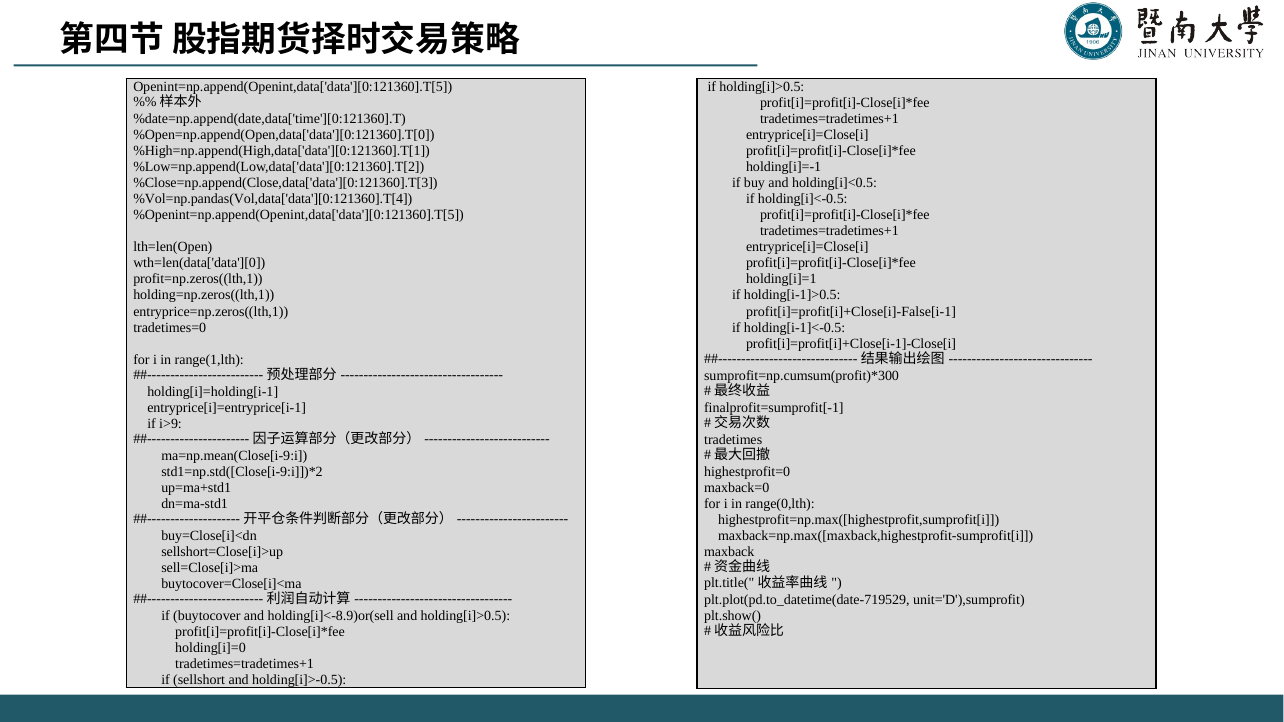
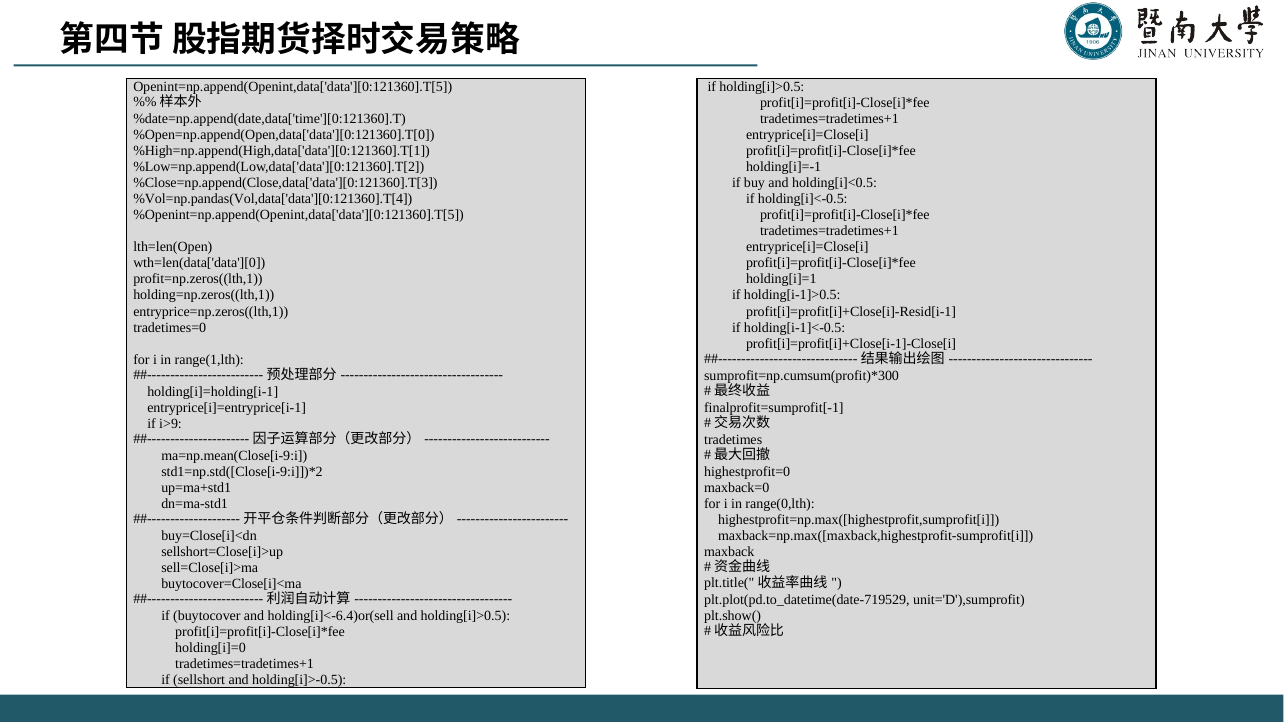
profit[i]=profit[i]+Close[i]-False[i-1: profit[i]=profit[i]+Close[i]-False[i-1 -> profit[i]=profit[i]+Close[i]-Resid[i-1
holding[i]<-8.9)or(sell: holding[i]<-8.9)or(sell -> holding[i]<-6.4)or(sell
